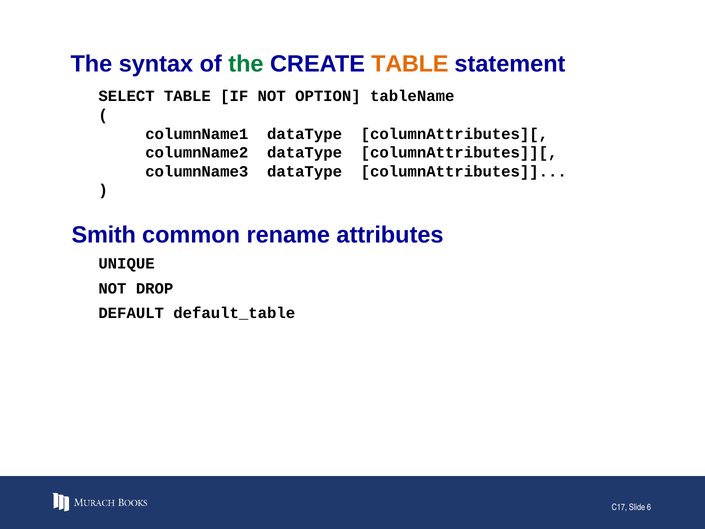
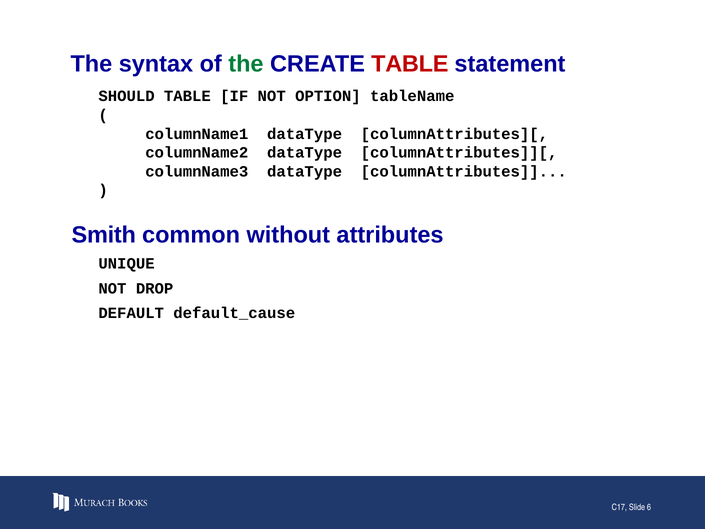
TABLE at (410, 64) colour: orange -> red
SELECT: SELECT -> SHOULD
rename: rename -> without
default_table: default_table -> default_cause
